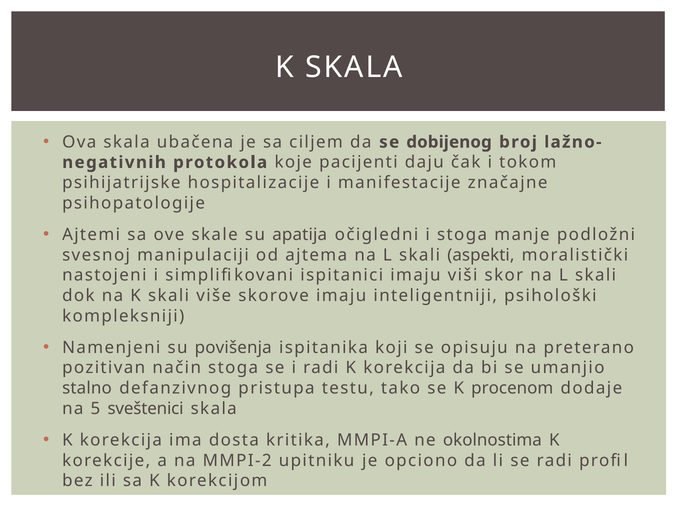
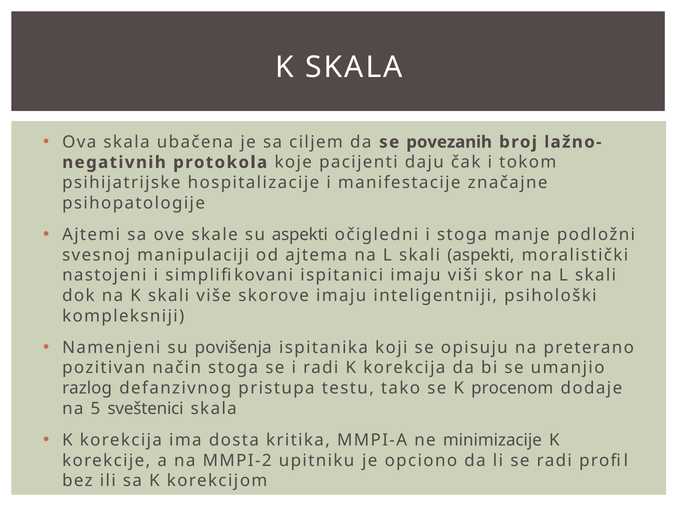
dobijenog: dobijenog -> povezanih
su apatija: apatija -> aspekti
stalno: stalno -> razlog
okolnostima: okolnostima -> minimizacije
